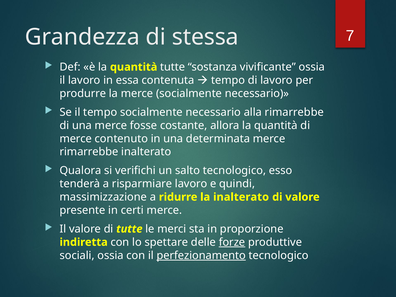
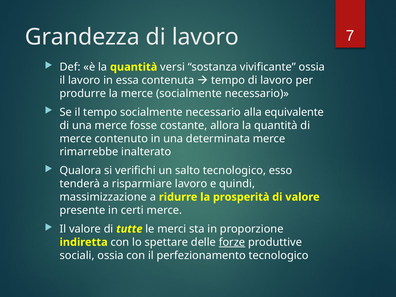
Grandezza di stessa: stessa -> lavoro
quantità tutte: tutte -> versi
alla rimarrebbe: rimarrebbe -> equivalente
la inalterato: inalterato -> prosperità
perfezionamento underline: present -> none
